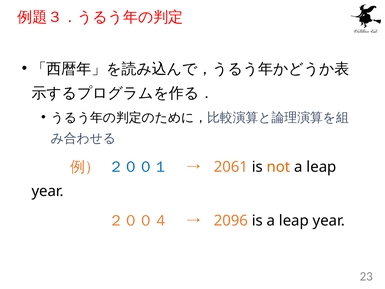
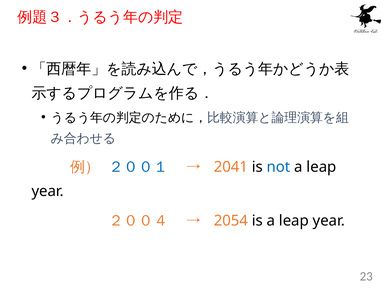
2061: 2061 -> 2041
not colour: orange -> blue
2096: 2096 -> 2054
